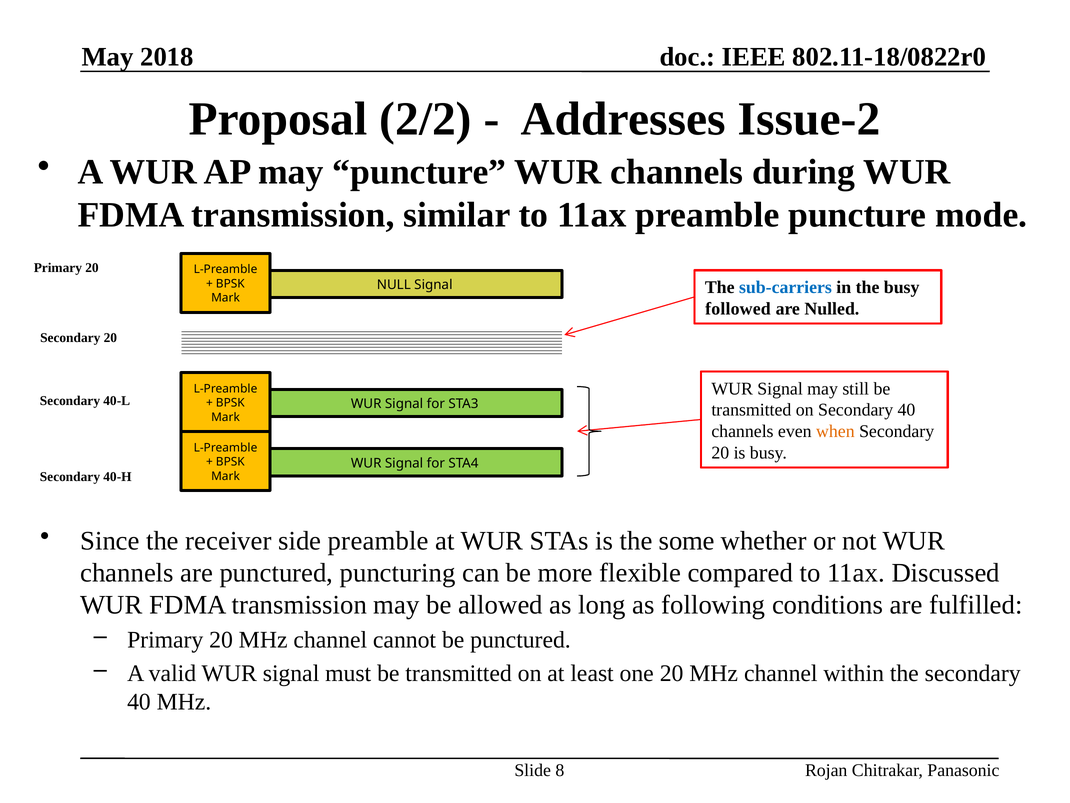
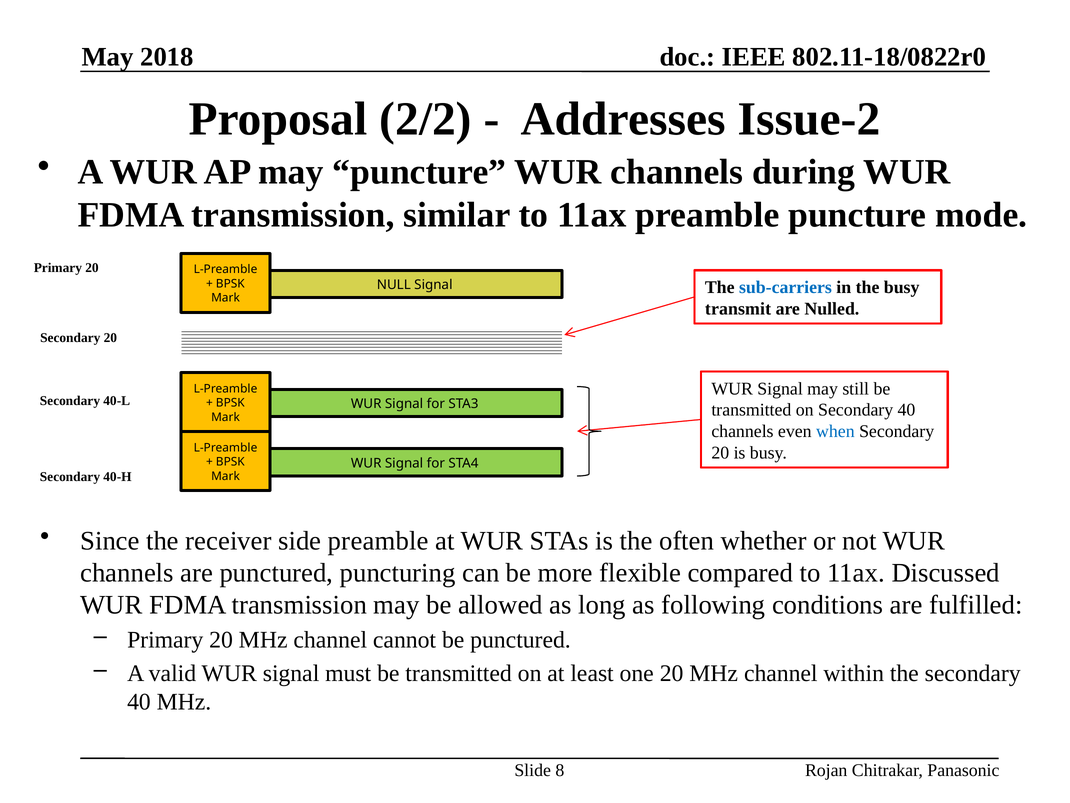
followed: followed -> transmit
when colour: orange -> blue
some: some -> often
